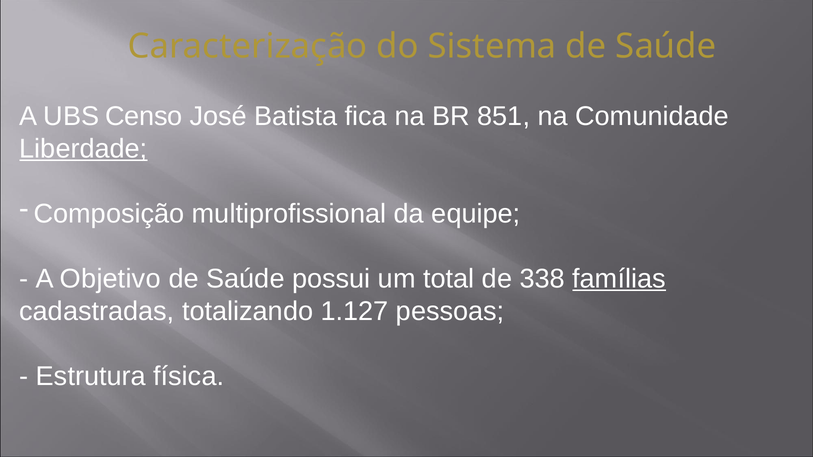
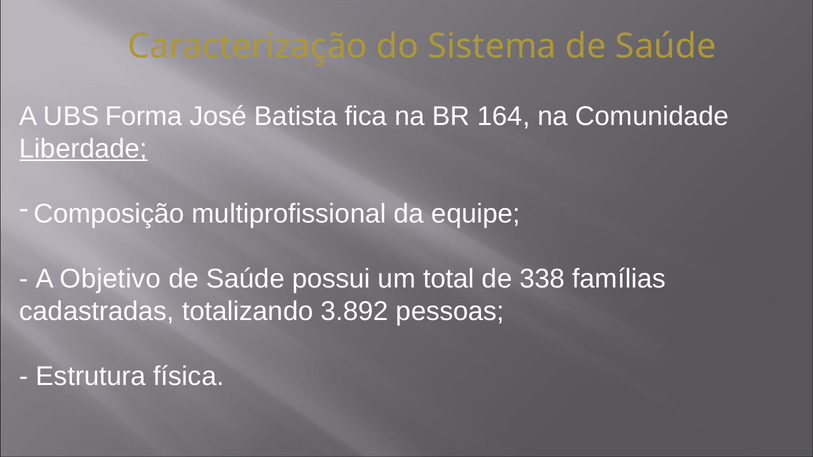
Censo: Censo -> Forma
851: 851 -> 164
famílias underline: present -> none
1.127: 1.127 -> 3.892
